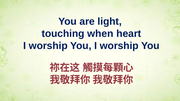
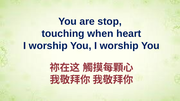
light: light -> stop
